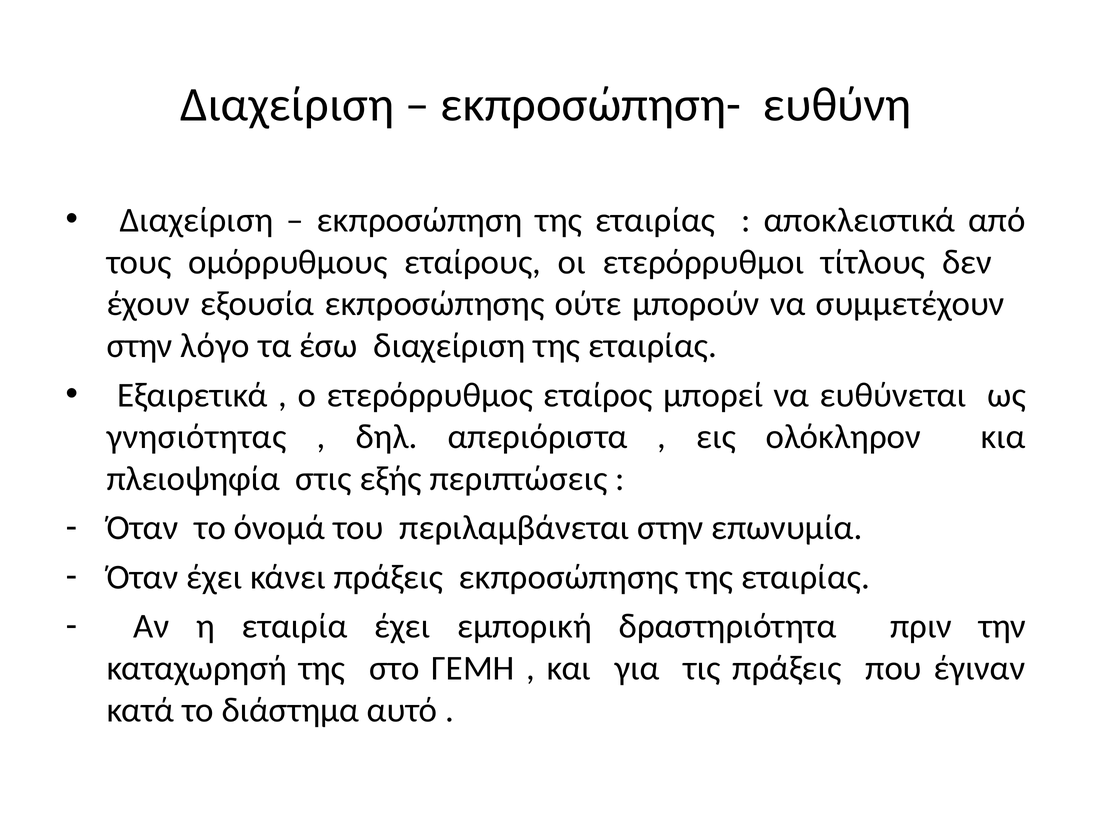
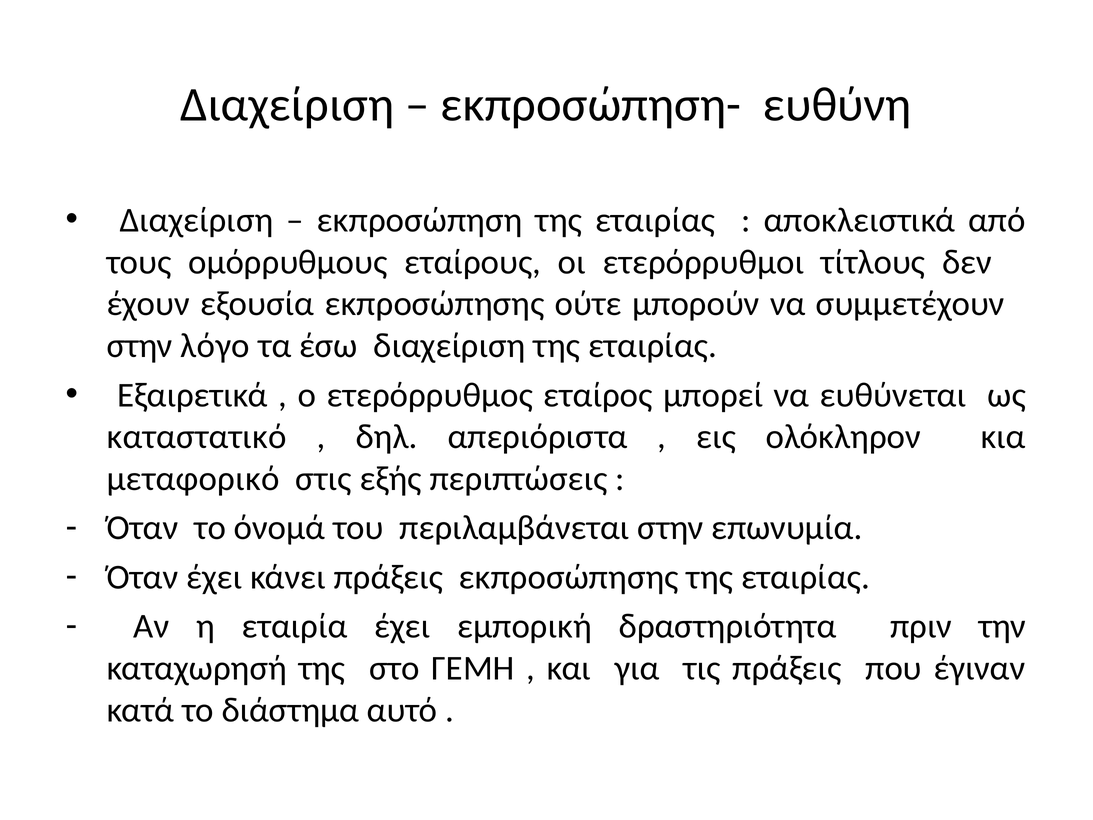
γνησιότητας: γνησιότητας -> καταστατικό
πλειοψηφία: πλειοψηφία -> μεταφορικό
